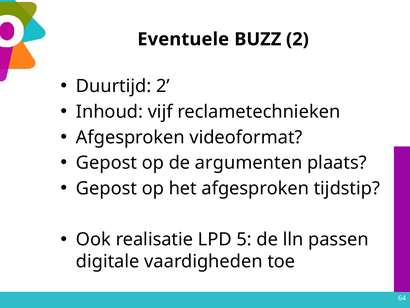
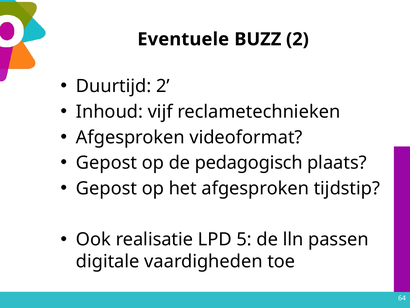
argumenten: argumenten -> pedagogisch
